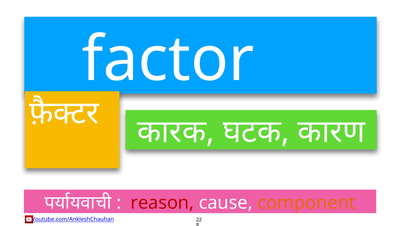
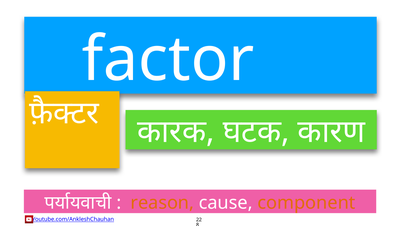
reason colour: red -> orange
